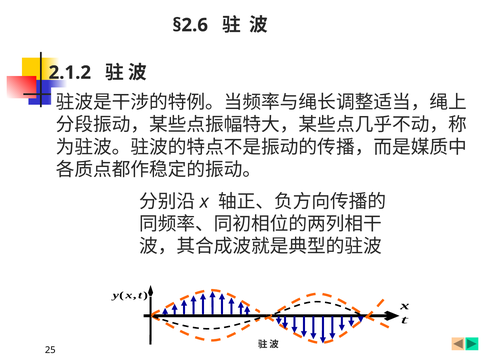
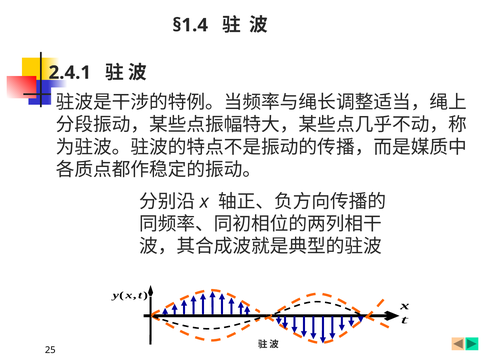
§2.6: §2.6 -> §1.4
2.1.2: 2.1.2 -> 2.4.1
